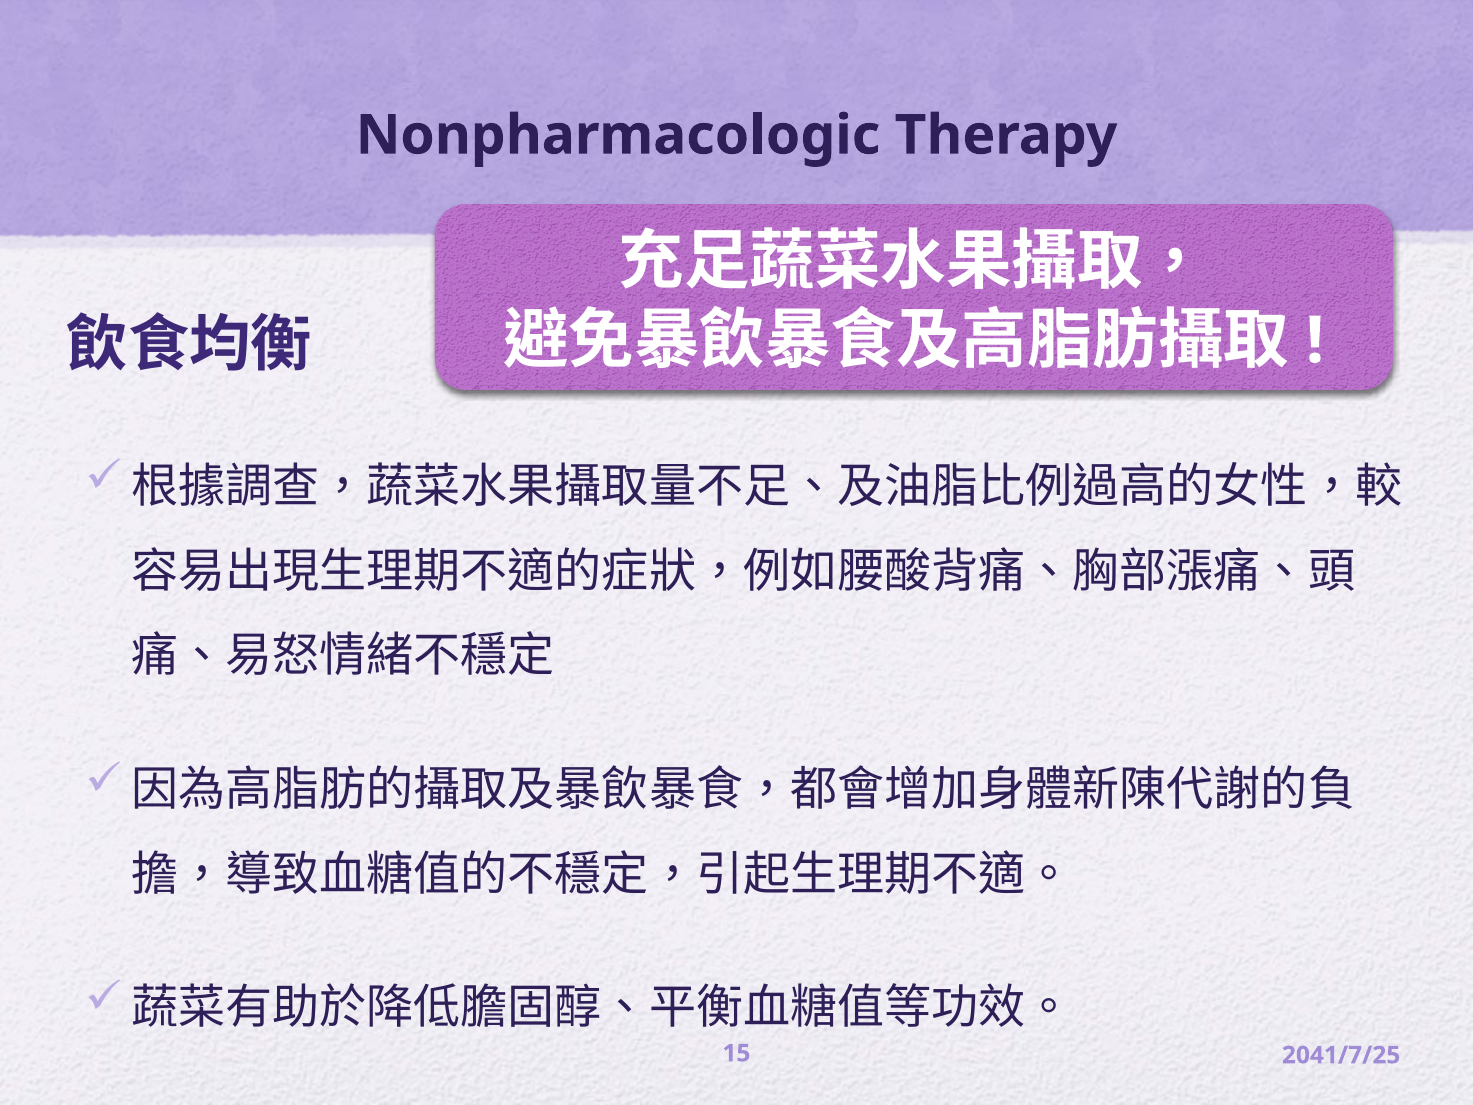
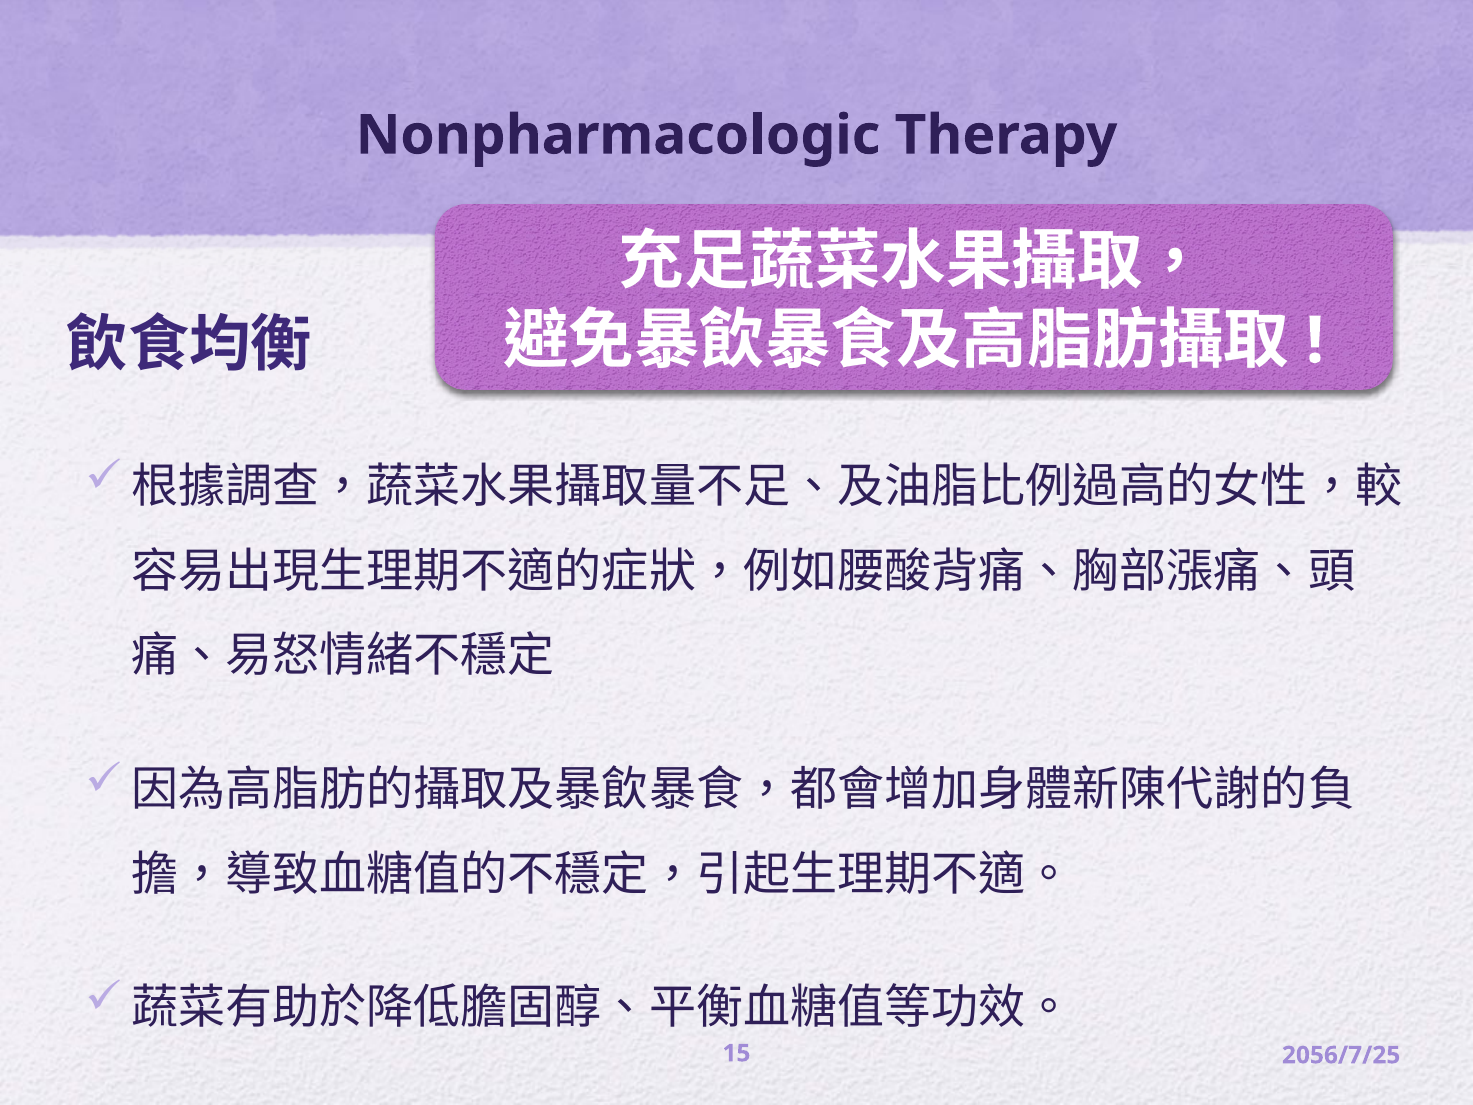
2041/7/25: 2041/7/25 -> 2056/7/25
